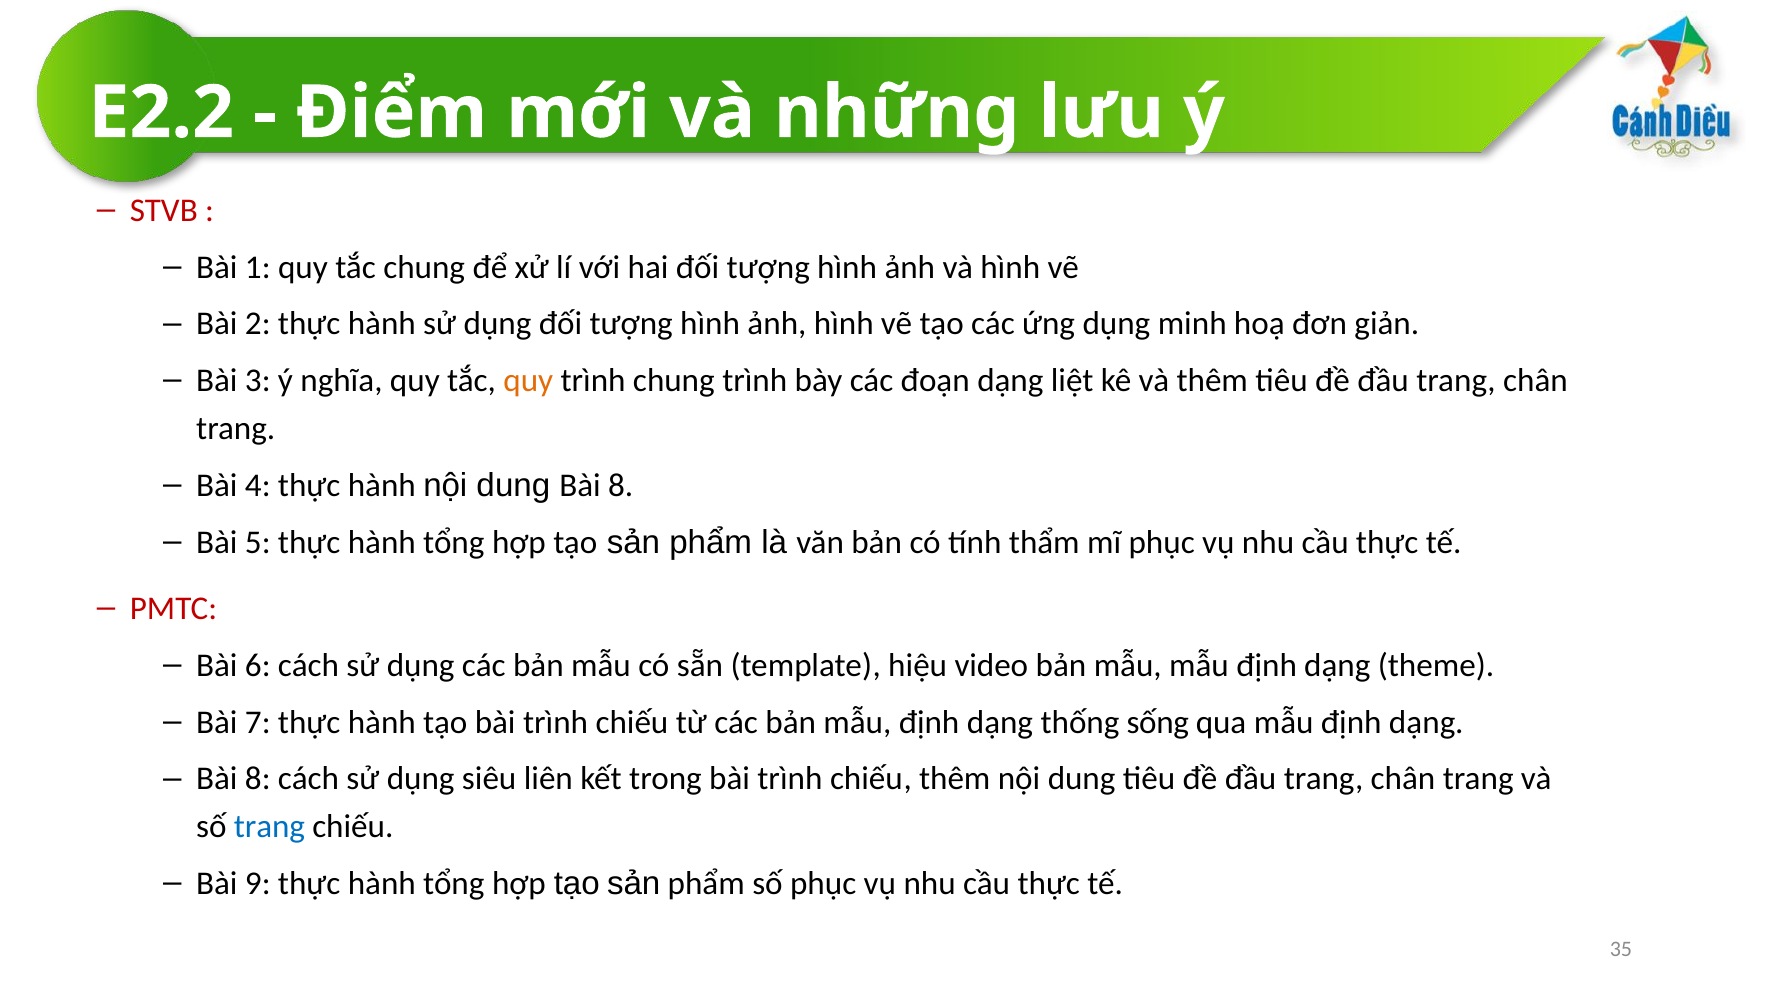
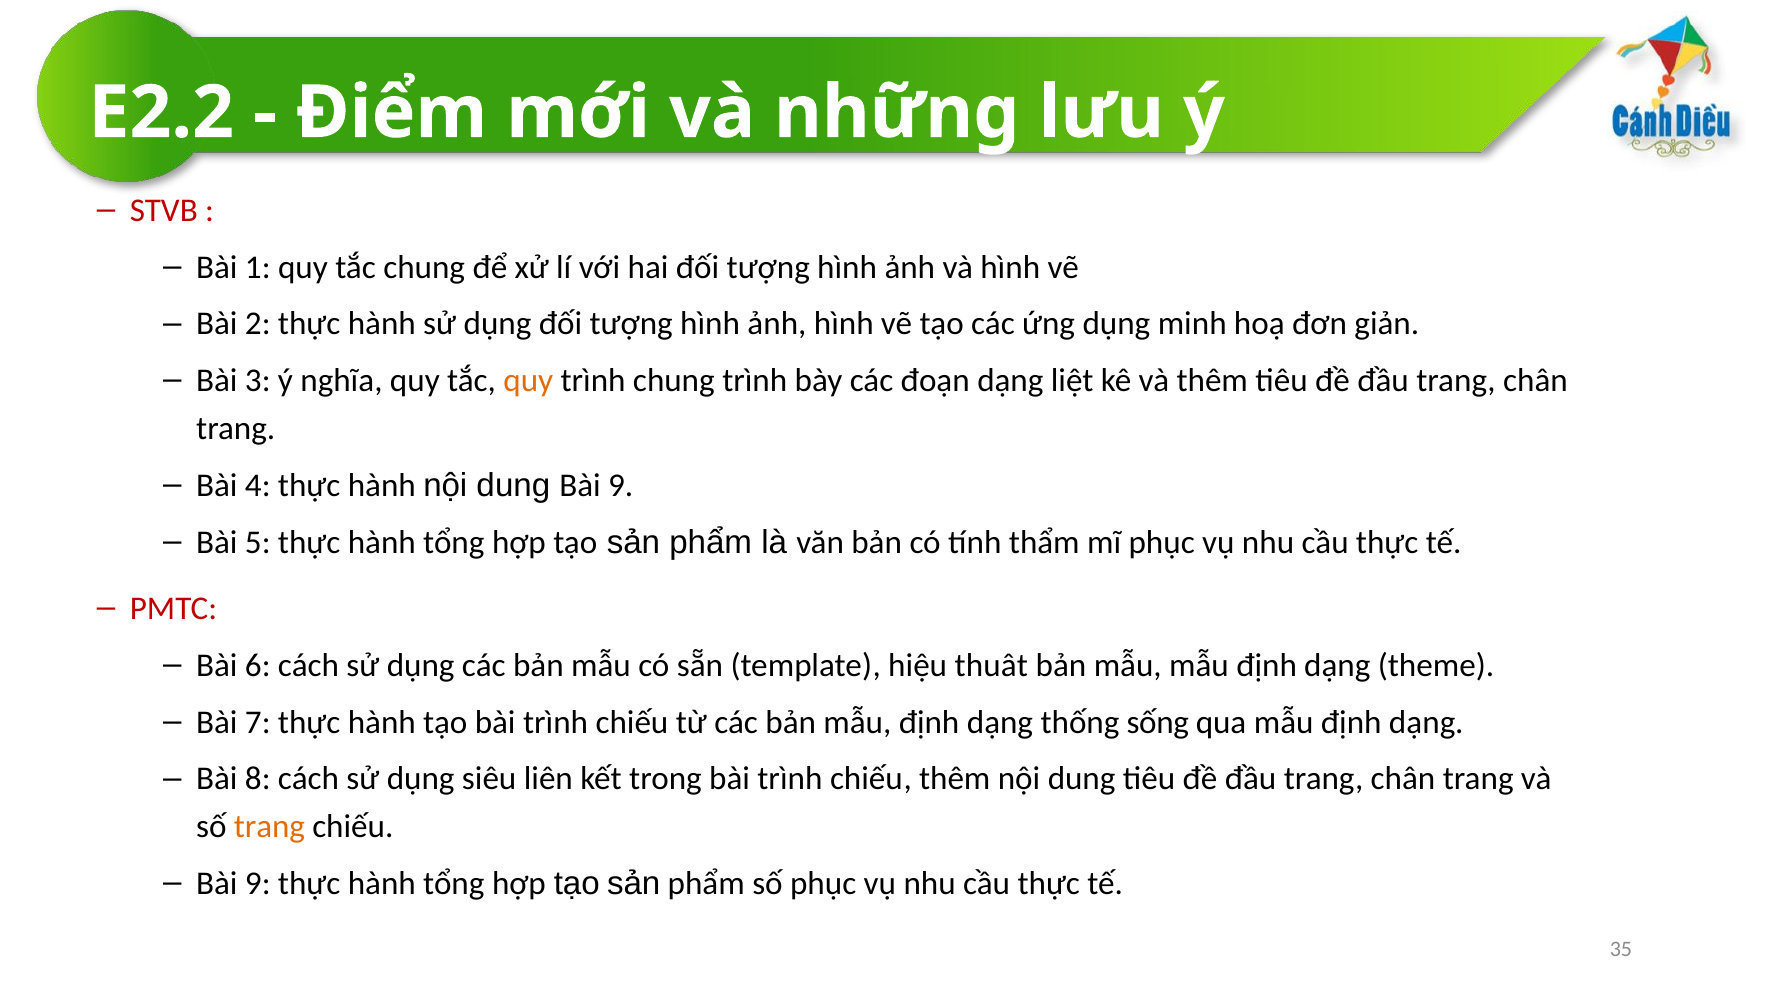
dung Bài 8: 8 -> 9
video: video -> thuât
trang at (269, 827) colour: blue -> orange
